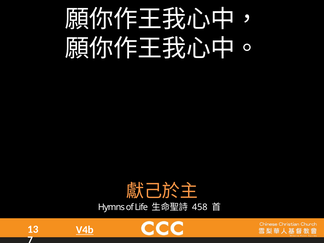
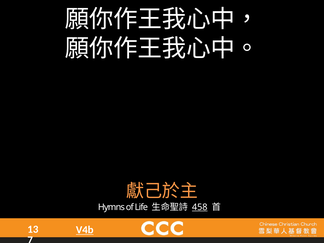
458 underline: none -> present
